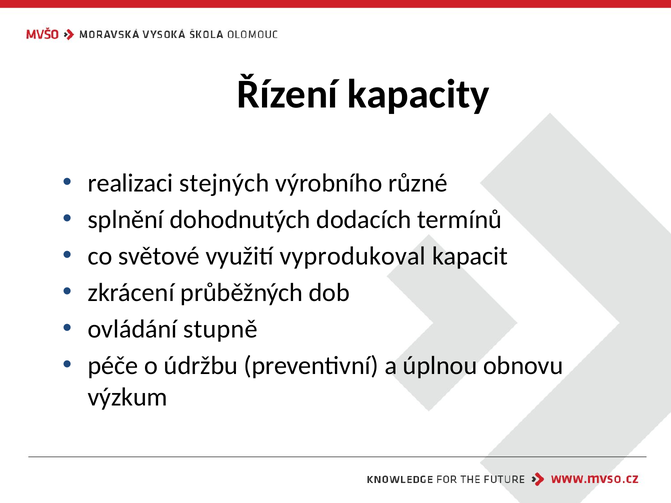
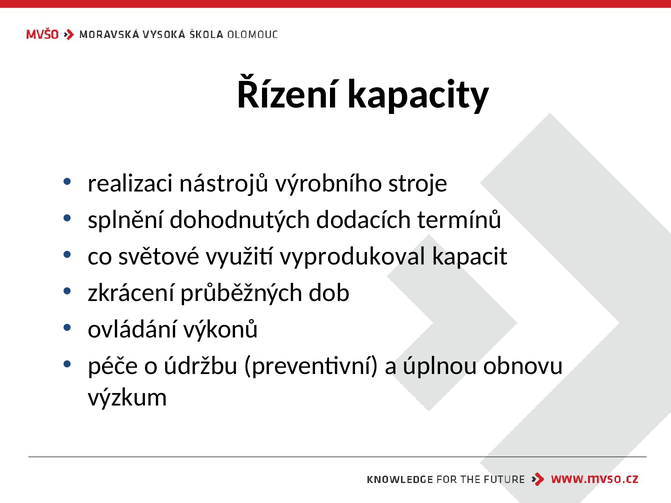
stejných: stejných -> nástrojů
různé: různé -> stroje
stupně: stupně -> výkonů
